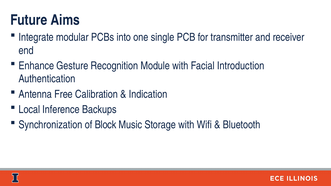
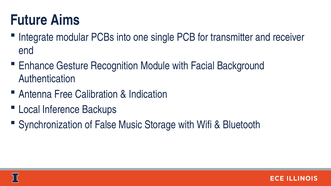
Introduction: Introduction -> Background
Block: Block -> False
